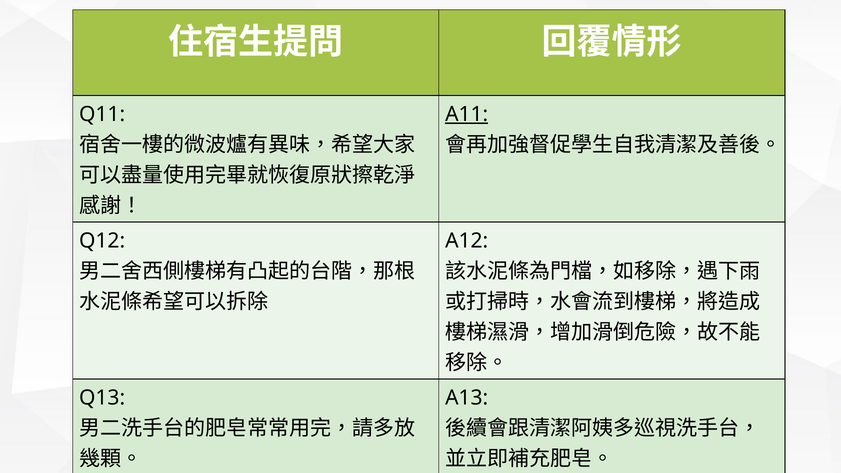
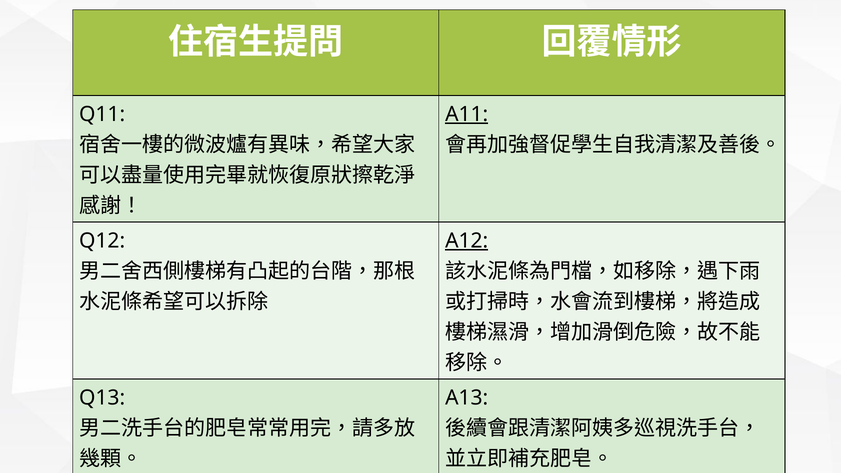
A12 underline: none -> present
